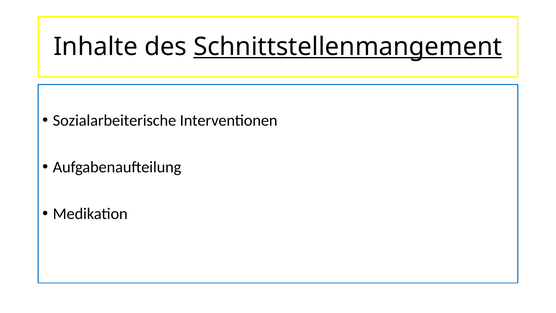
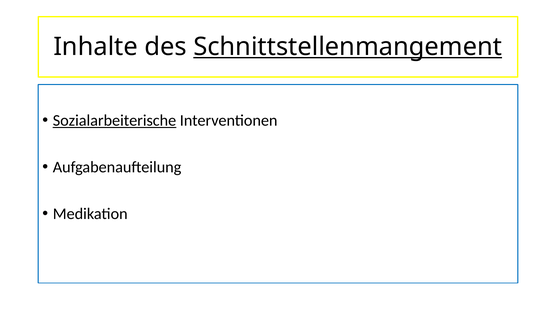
Sozialarbeiterische underline: none -> present
